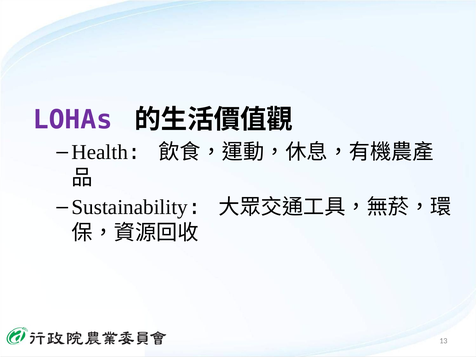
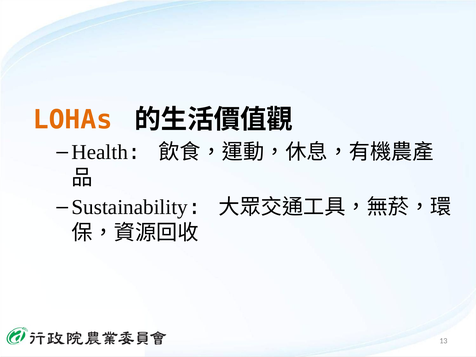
LOHAs colour: purple -> orange
